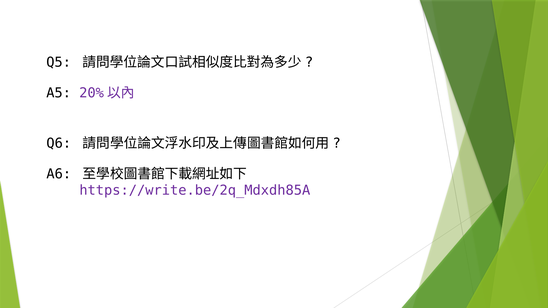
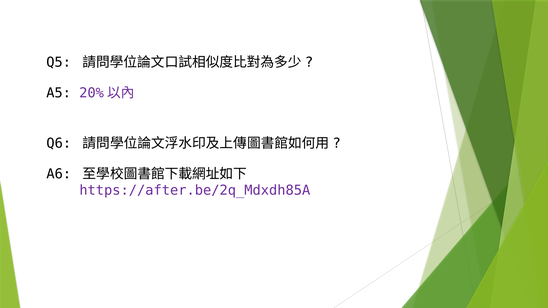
https://write.be/2q_Mdxdh85A: https://write.be/2q_Mdxdh85A -> https://after.be/2q_Mdxdh85A
